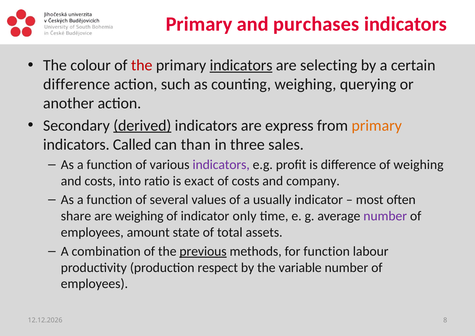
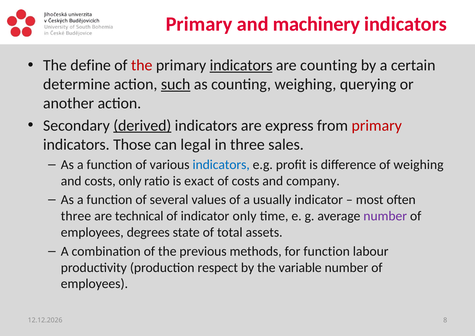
purchases: purchases -> machinery
colour: colour -> define
are selecting: selecting -> counting
difference at (77, 84): difference -> determine
such underline: none -> present
primary at (377, 125) colour: orange -> red
Called: Called -> Those
than: than -> legal
indicators at (221, 165) colour: purple -> blue
costs into: into -> only
share at (76, 216): share -> three
are weighing: weighing -> technical
amount: amount -> degrees
previous underline: present -> none
